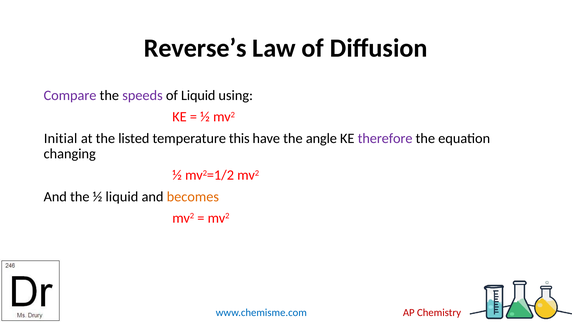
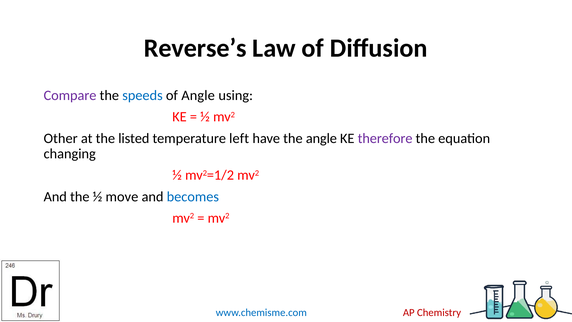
speeds colour: purple -> blue
of Liquid: Liquid -> Angle
Initial: Initial -> Other
this: this -> left
½ liquid: liquid -> move
becomes colour: orange -> blue
